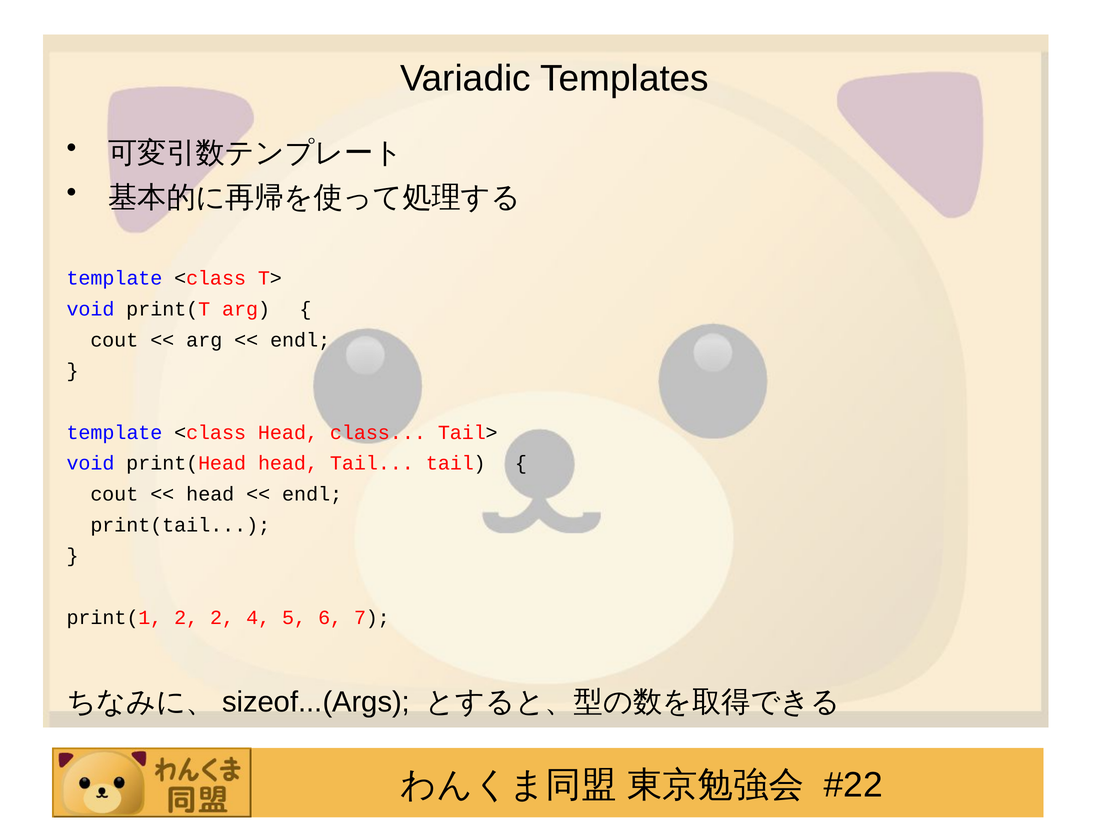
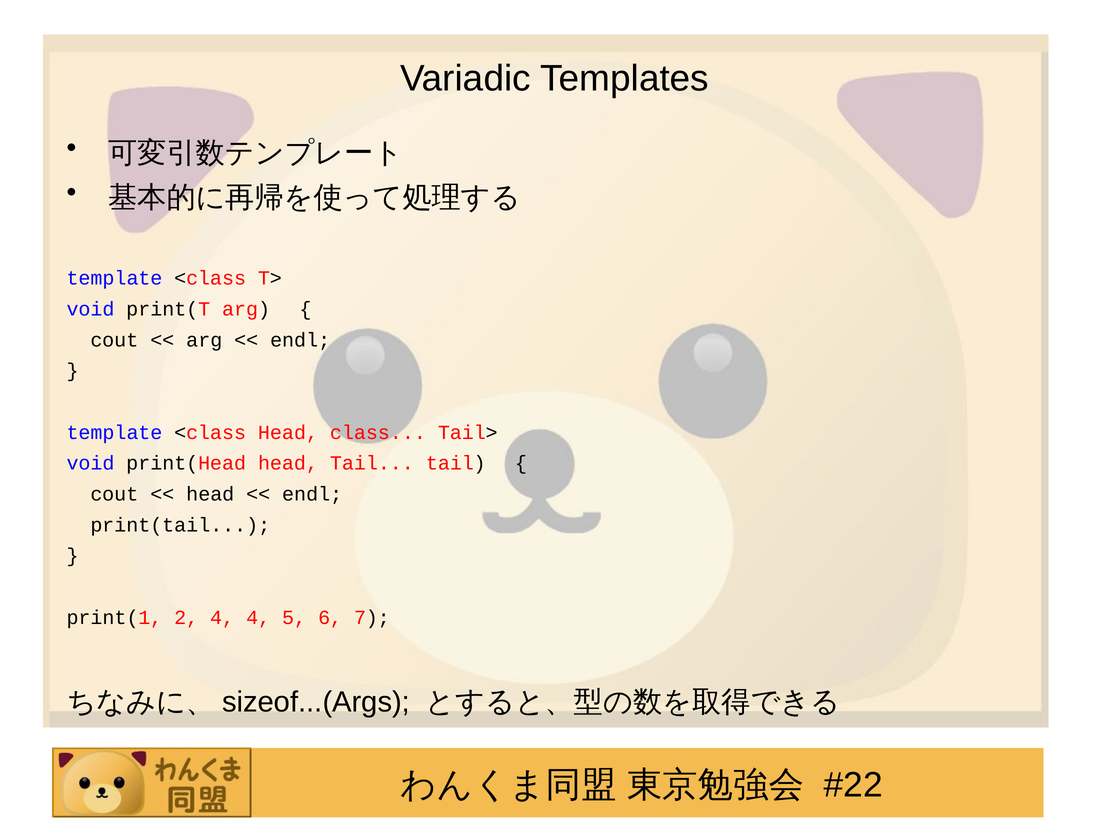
2 2: 2 -> 4
